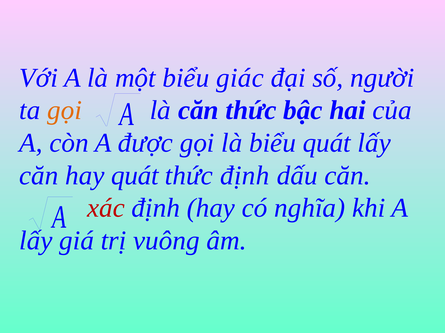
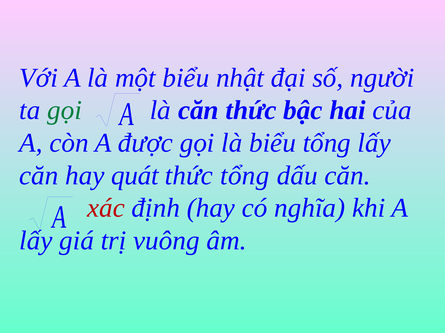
giác: giác -> nhật
gọi at (65, 111) colour: orange -> green
biểu quát: quát -> tổng
thức định: định -> tổng
